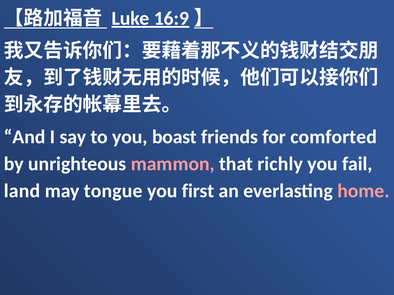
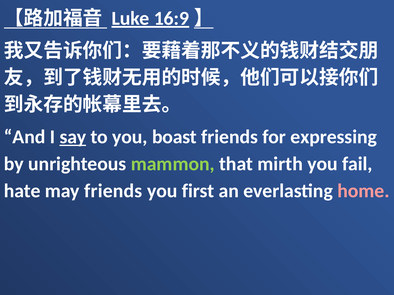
say underline: none -> present
comforted: comforted -> expressing
mammon colour: pink -> light green
richly: richly -> mirth
land: land -> hate
may tongue: tongue -> friends
